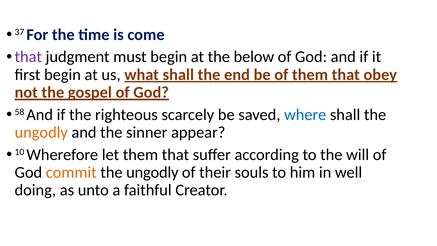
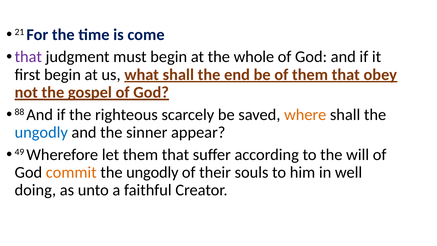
37: 37 -> 21
below: below -> whole
58: 58 -> 88
where colour: blue -> orange
ungodly at (41, 132) colour: orange -> blue
10: 10 -> 49
